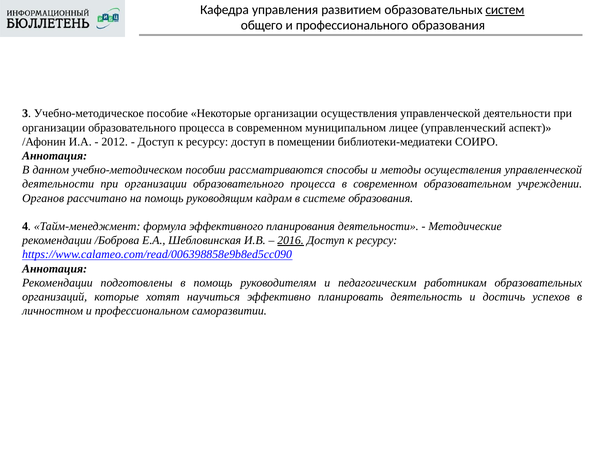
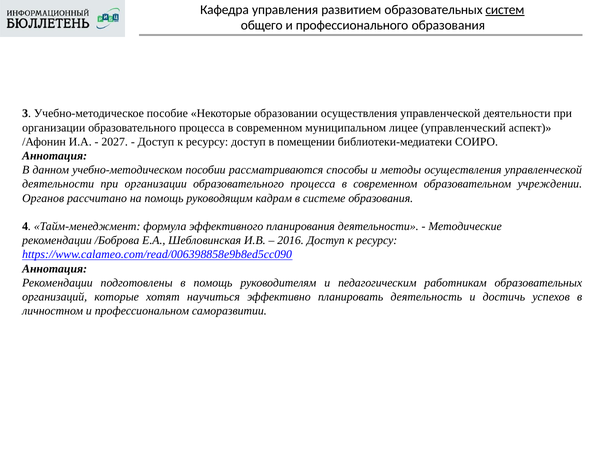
Некоторые организации: организации -> образовании
2012: 2012 -> 2027
2016 underline: present -> none
